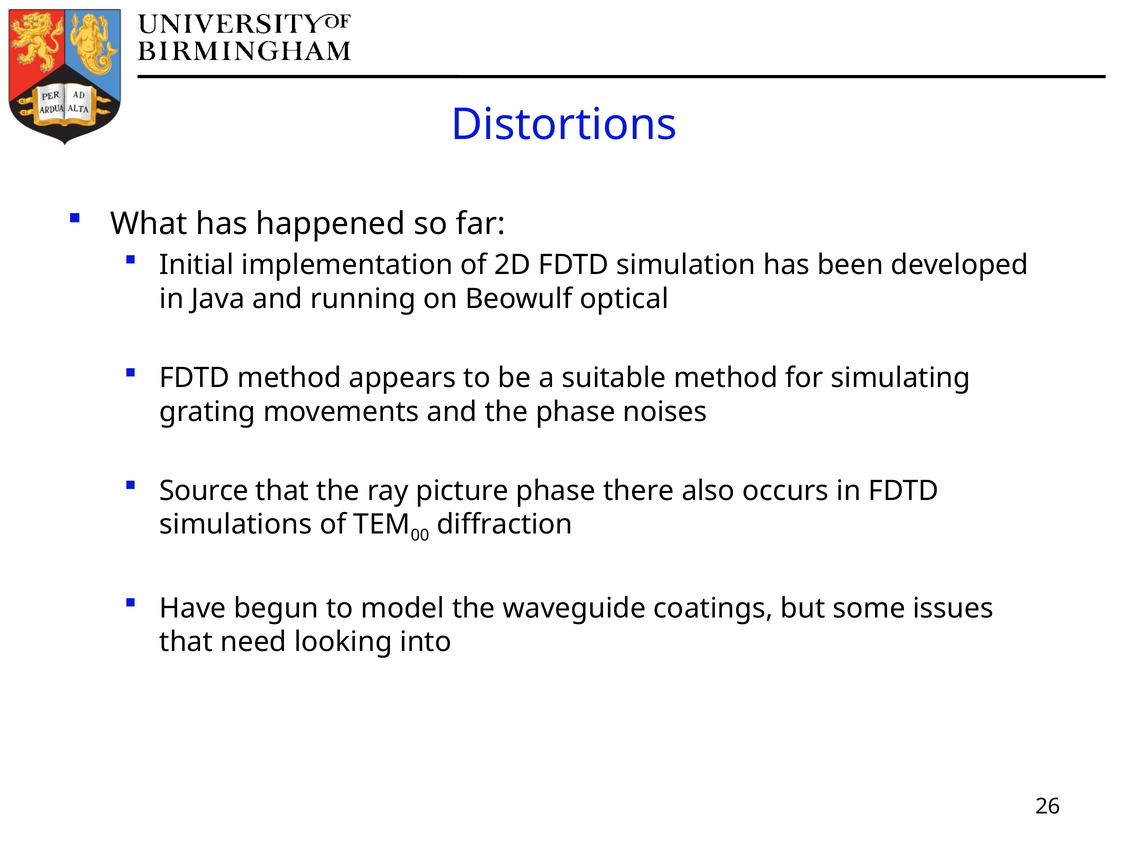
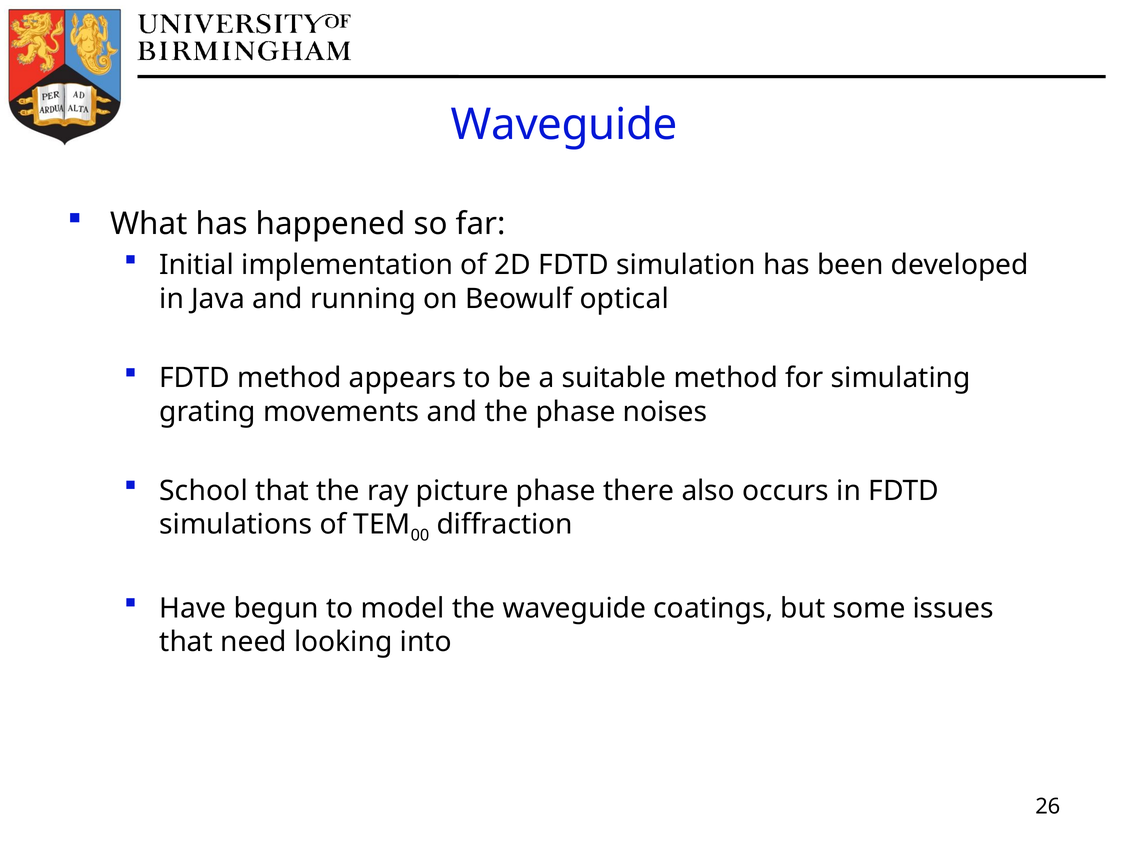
Distortions at (564, 125): Distortions -> Waveguide
Source: Source -> School
